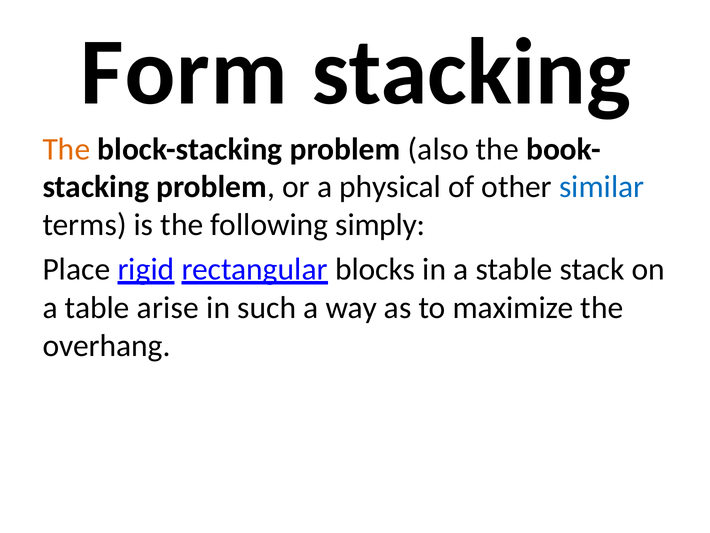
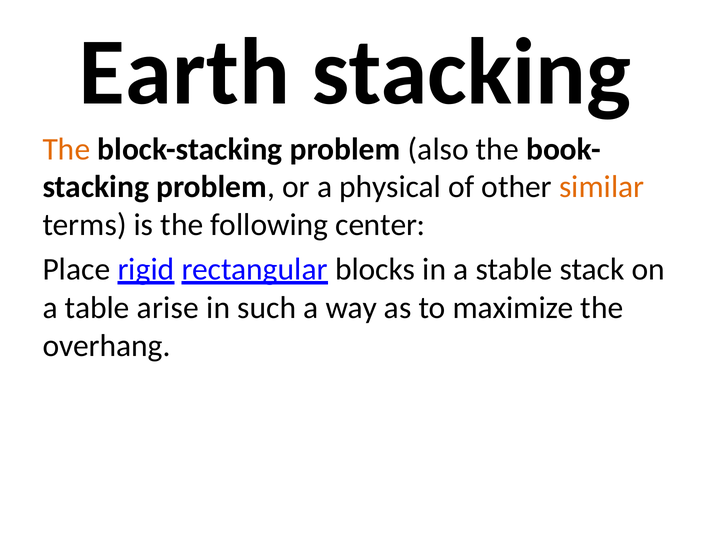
Form: Form -> Earth
similar colour: blue -> orange
simply: simply -> center
